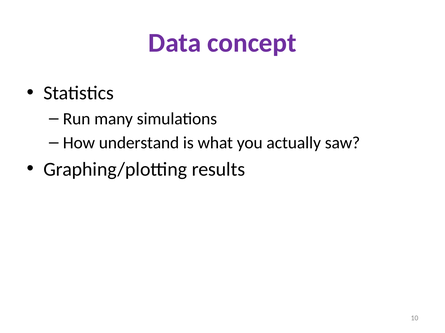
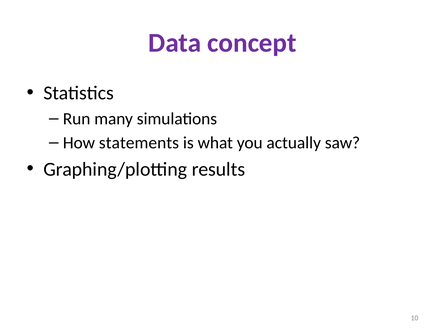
understand: understand -> statements
